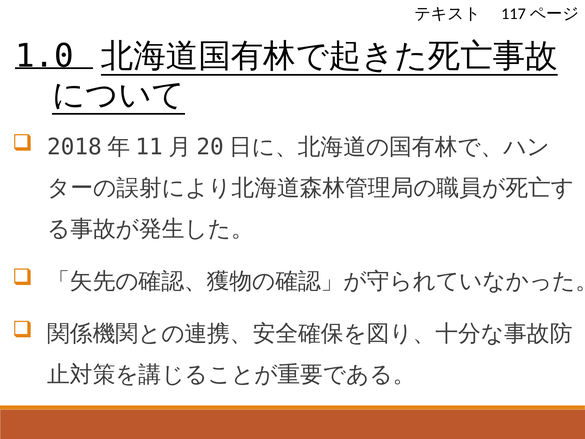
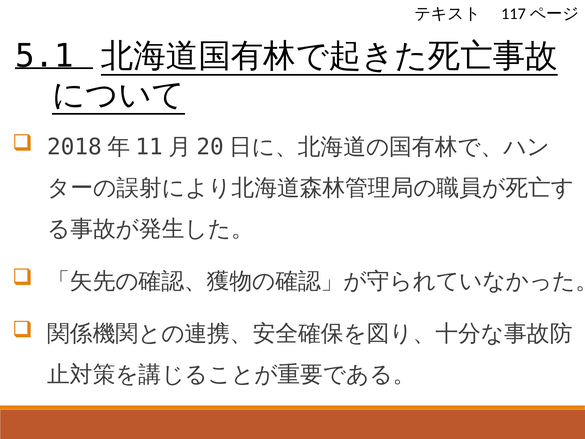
1.0: 1.0 -> 5.1
